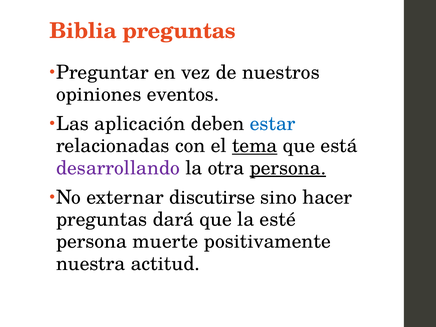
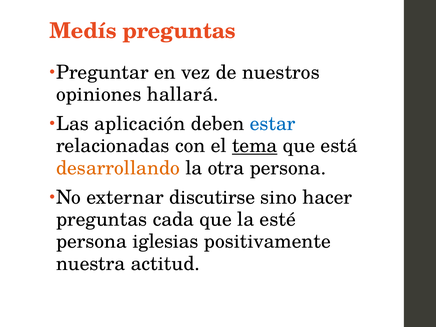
Biblia: Biblia -> Medís
eventos: eventos -> hallará
desarrollando colour: purple -> orange
persona at (288, 168) underline: present -> none
dará: dará -> cada
muerte: muerte -> iglesias
